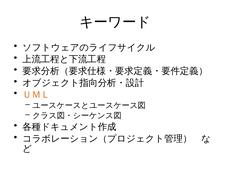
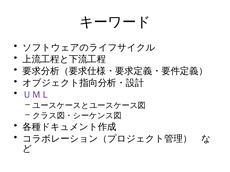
ＵＭＬ colour: orange -> purple
